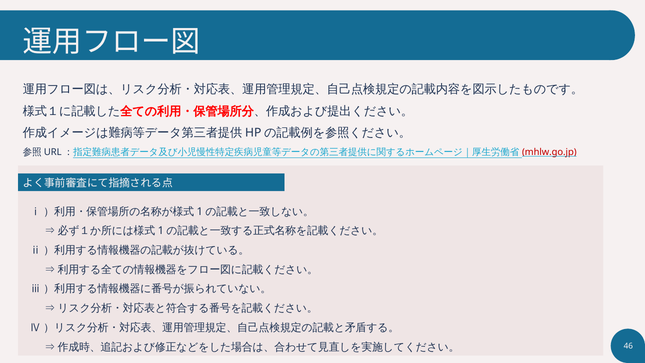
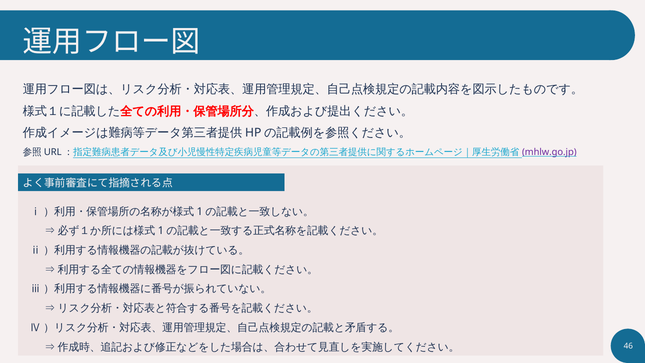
mhlw.go.jp colour: red -> purple
